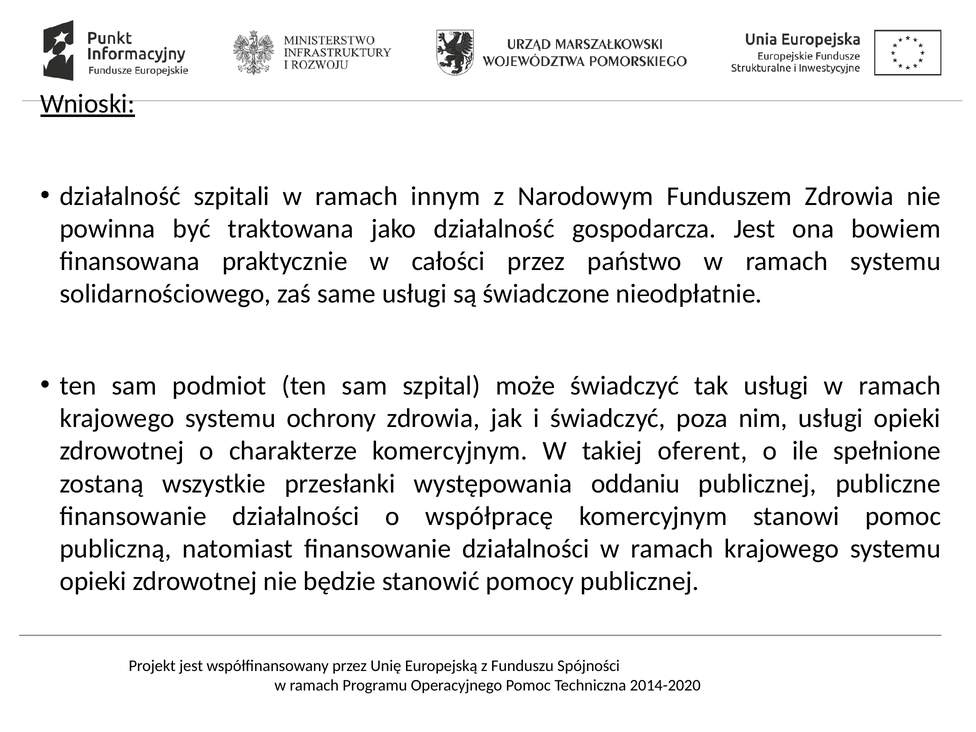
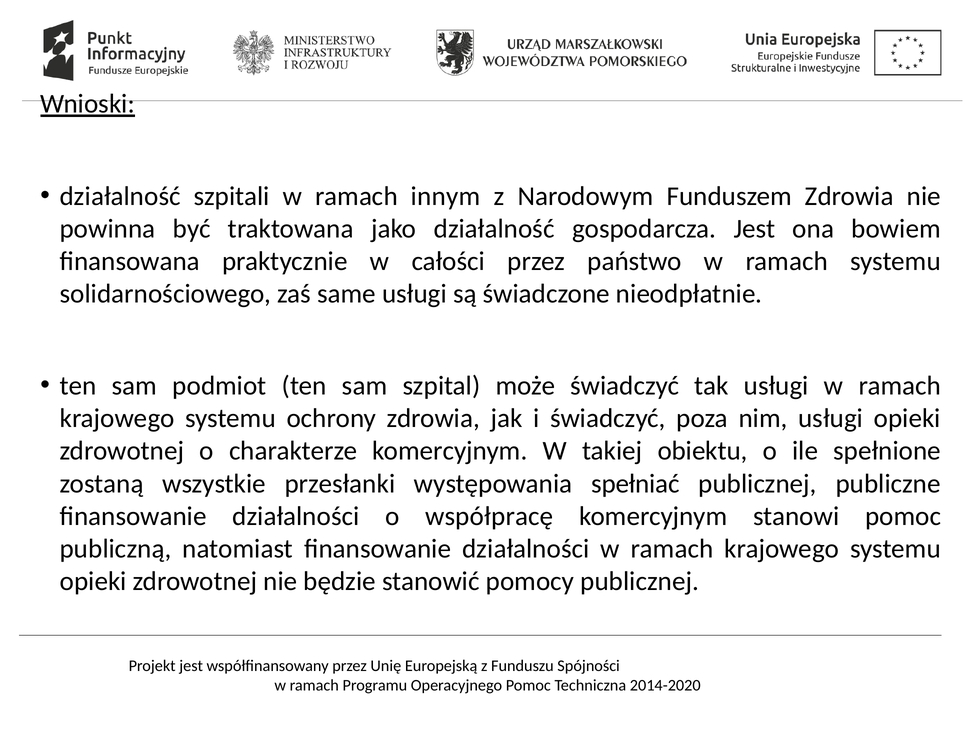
oferent: oferent -> obiektu
oddaniu: oddaniu -> spełniać
